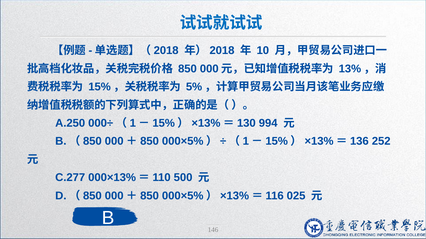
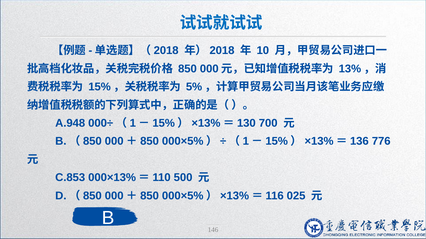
A.250: A.250 -> A.948
994: 994 -> 700
252: 252 -> 776
C.277: C.277 -> C.853
